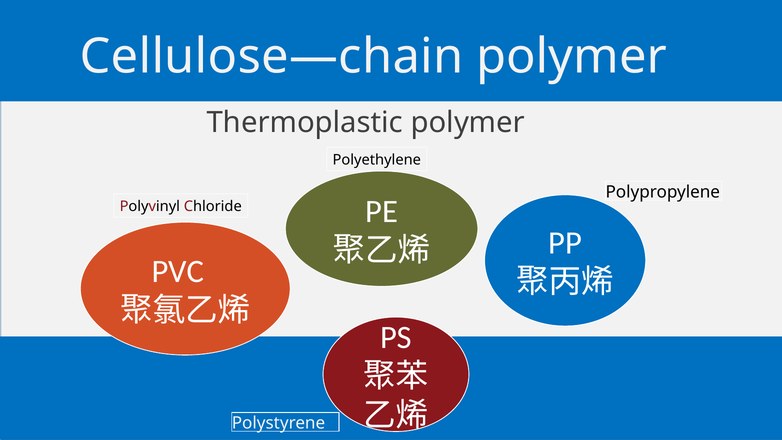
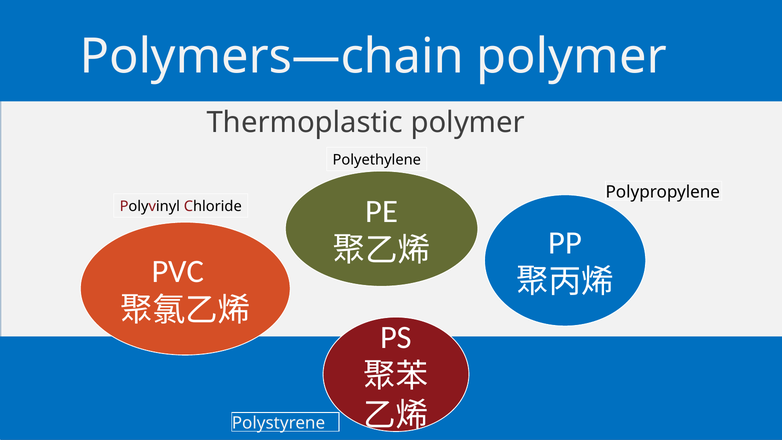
Cellulose—chain: Cellulose—chain -> Polymers—chain
